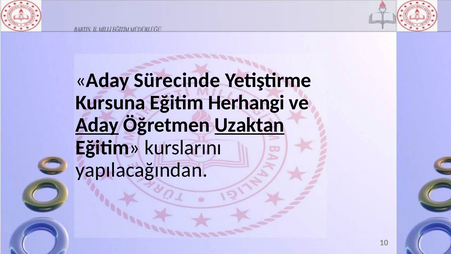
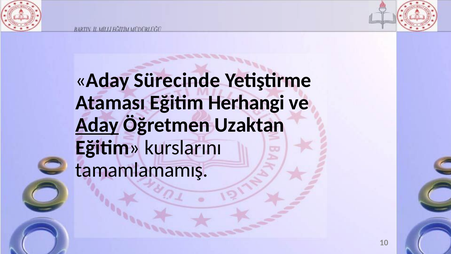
Kursuna: Kursuna -> Ataması
Uzaktan underline: present -> none
yapılacağından: yapılacağından -> tamamlamamış
